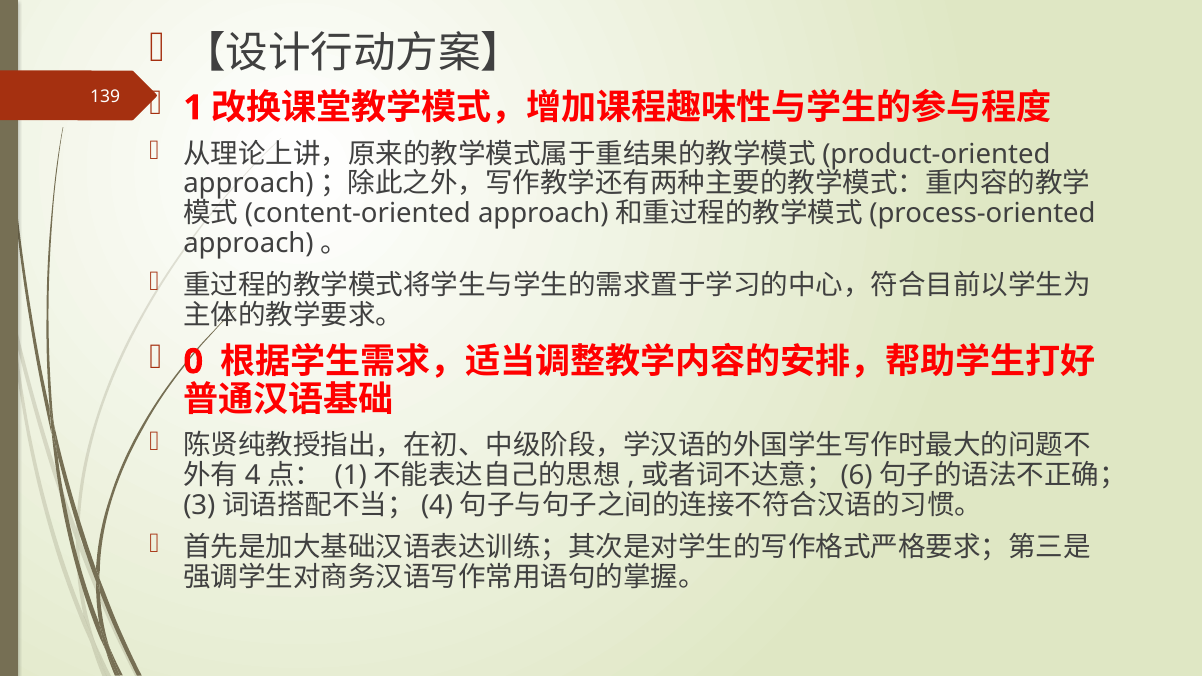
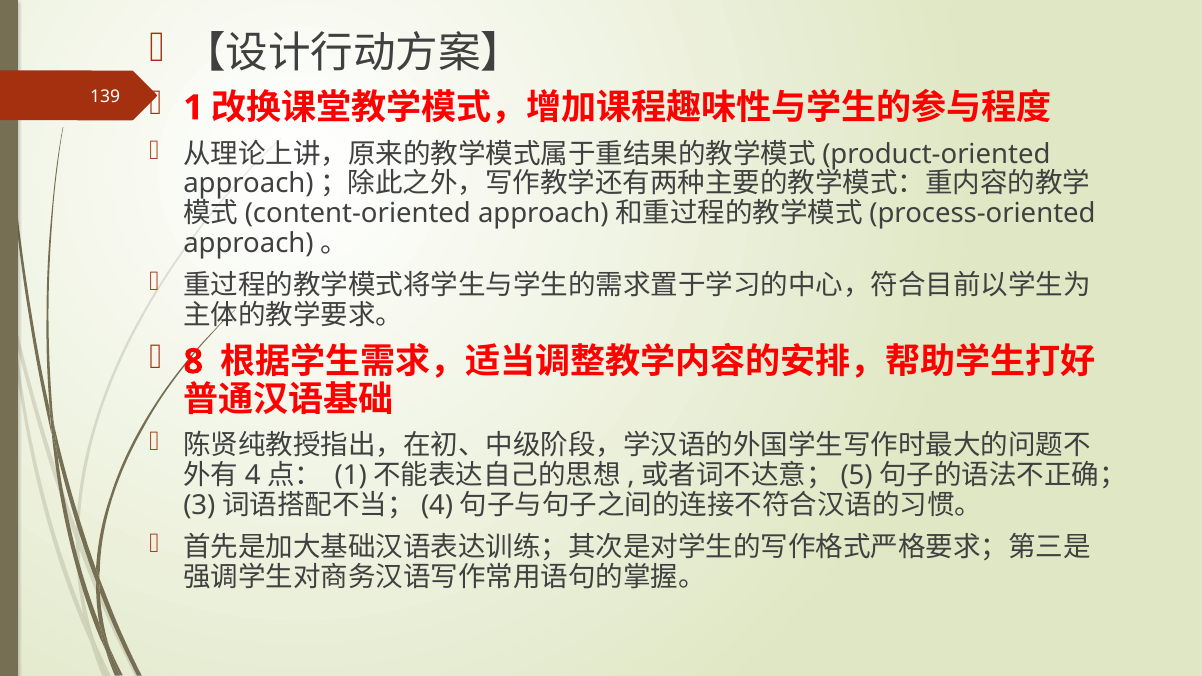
0: 0 -> 8
6: 6 -> 5
